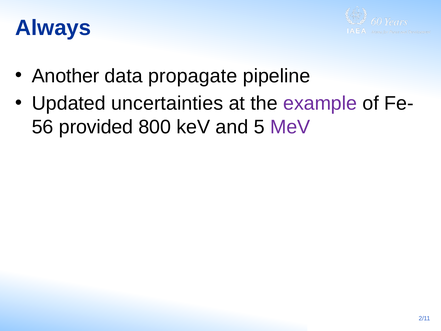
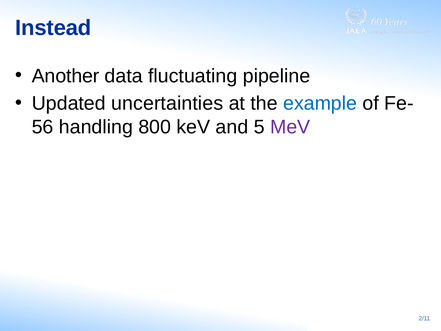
Always: Always -> Instead
propagate: propagate -> fluctuating
example colour: purple -> blue
provided: provided -> handling
